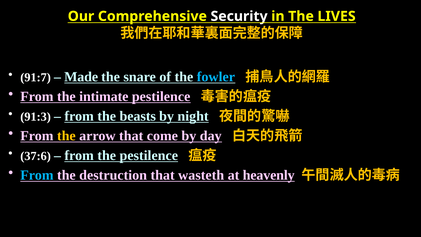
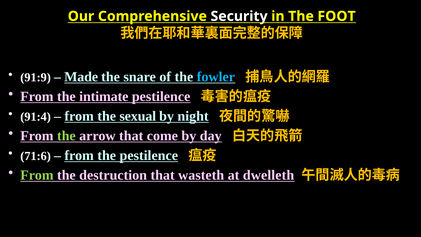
LIVES: LIVES -> FOOT
91:7: 91:7 -> 91:9
91:3: 91:3 -> 91:4
beasts: beasts -> sexual
the at (66, 136) colour: yellow -> light green
37:6: 37:6 -> 71:6
From at (37, 175) colour: light blue -> light green
heavenly: heavenly -> dwelleth
